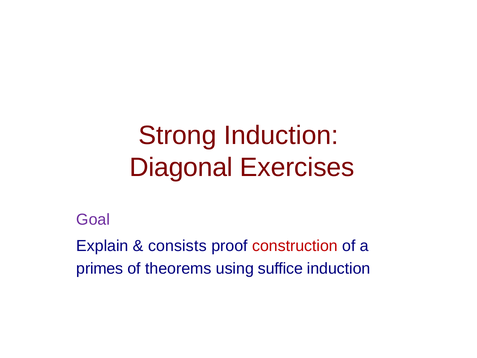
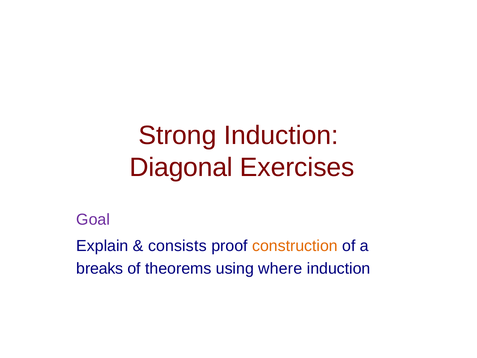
construction colour: red -> orange
primes: primes -> breaks
suffice: suffice -> where
